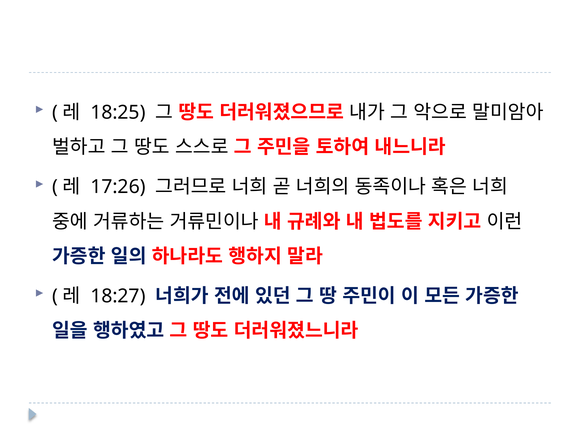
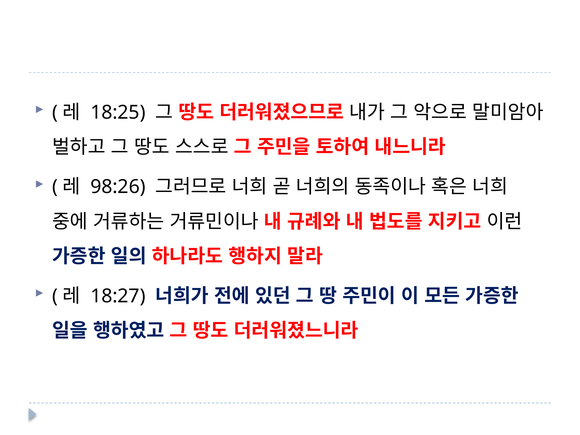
17:26: 17:26 -> 98:26
